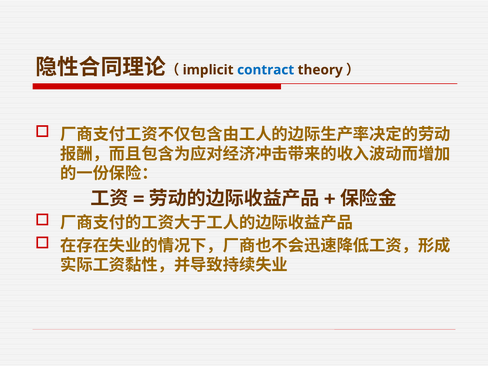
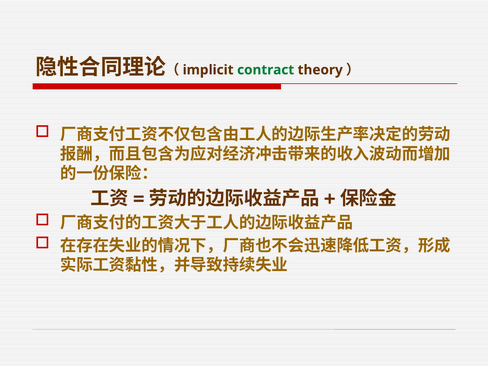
contract colour: blue -> green
